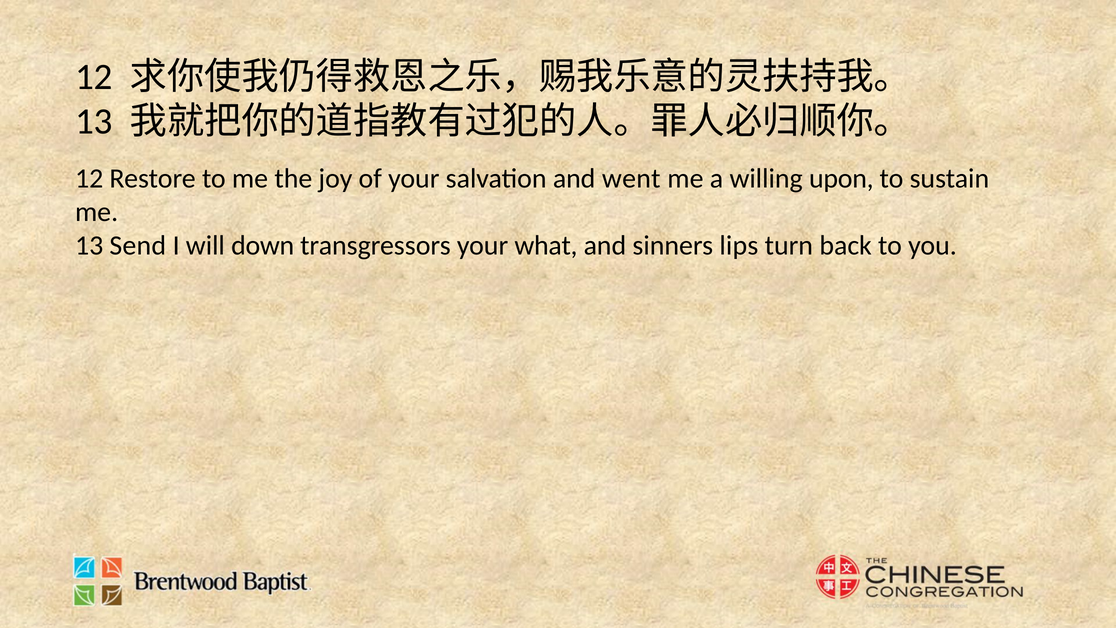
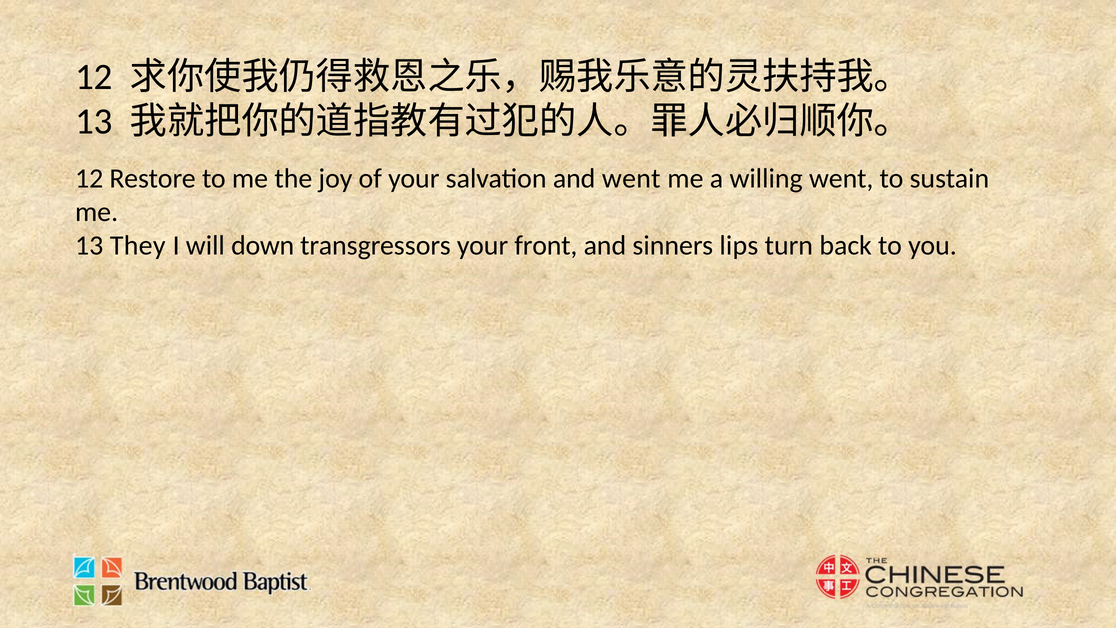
willing upon: upon -> went
Send: Send -> They
what: what -> front
